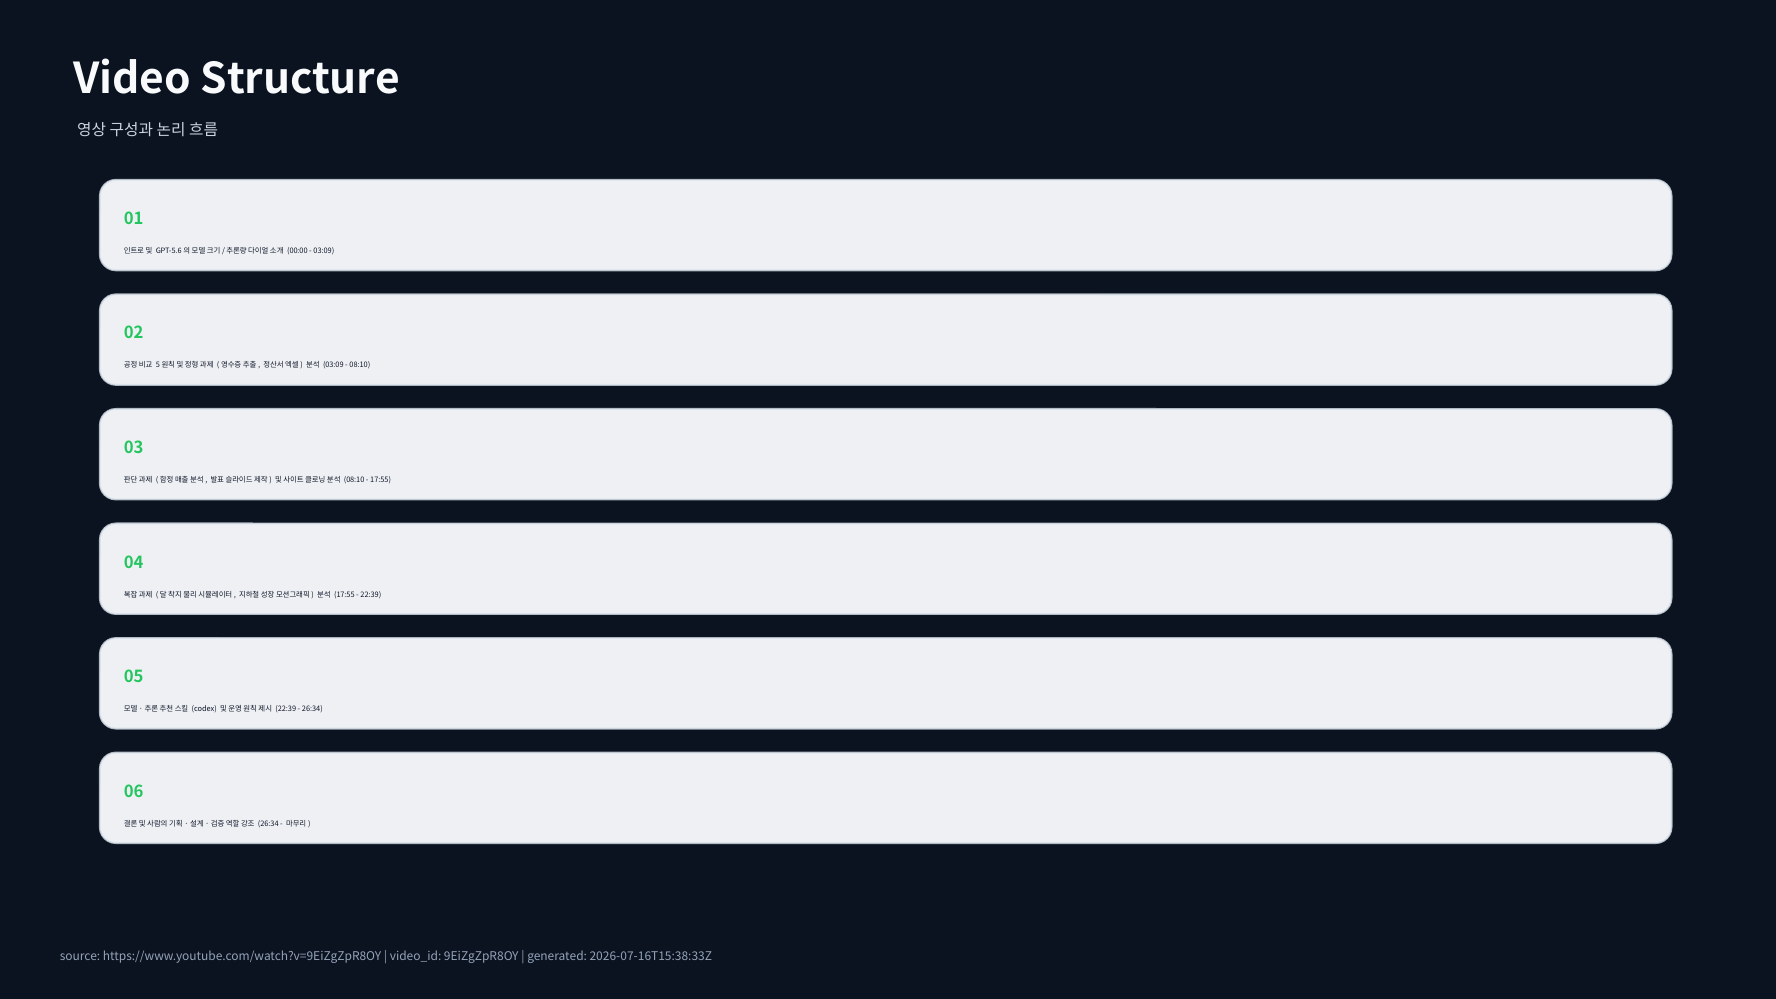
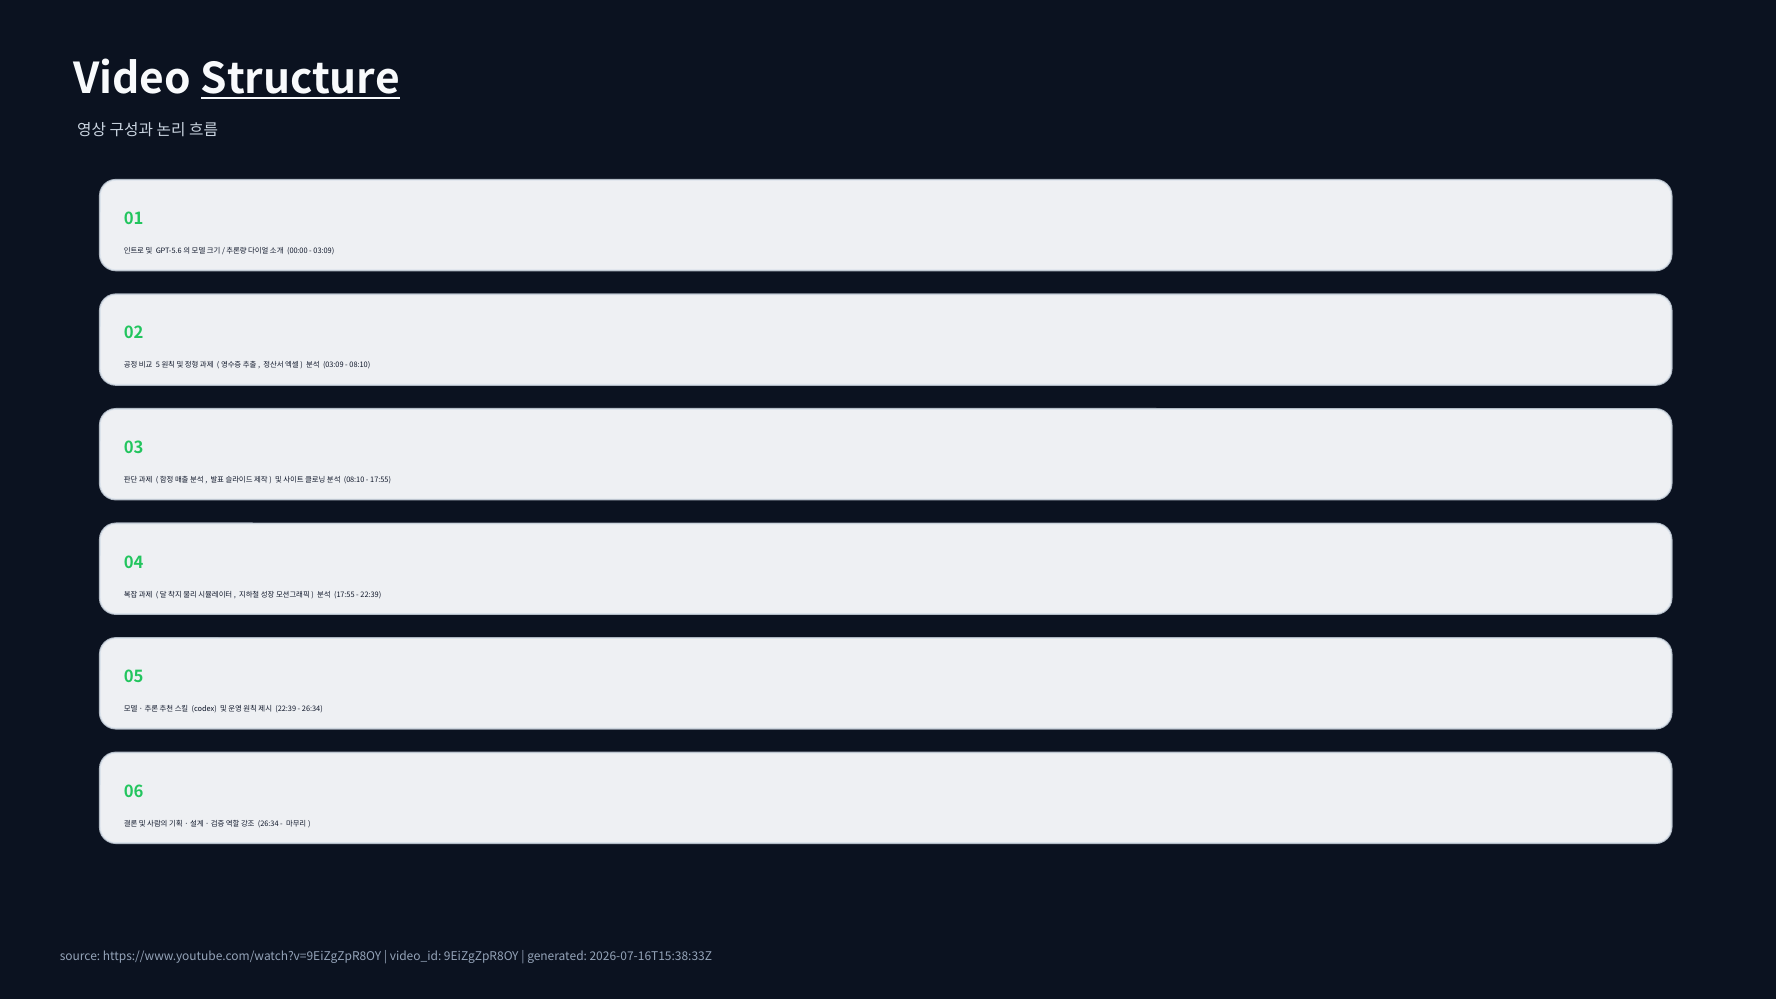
Structure underline: none -> present
